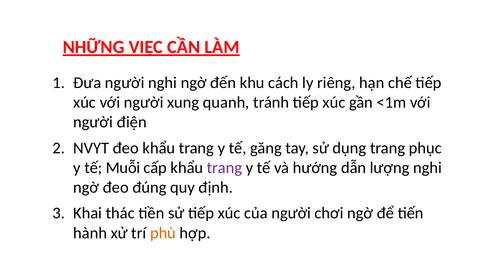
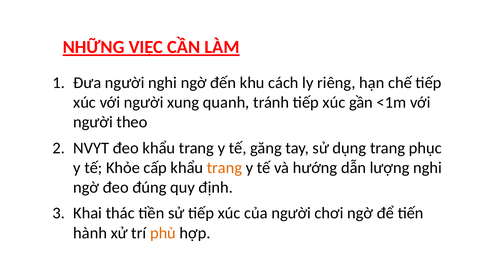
điện: điện -> theo
Muỗi: Muỗi -> Khỏe
trang at (224, 168) colour: purple -> orange
